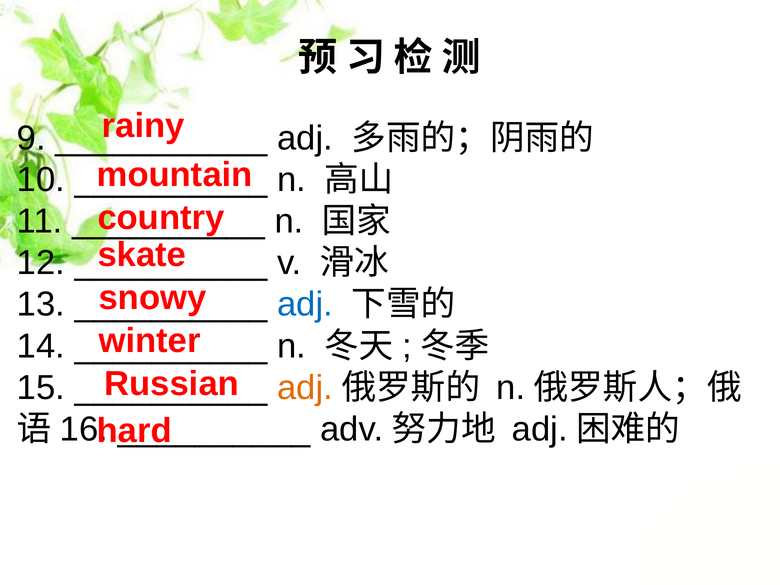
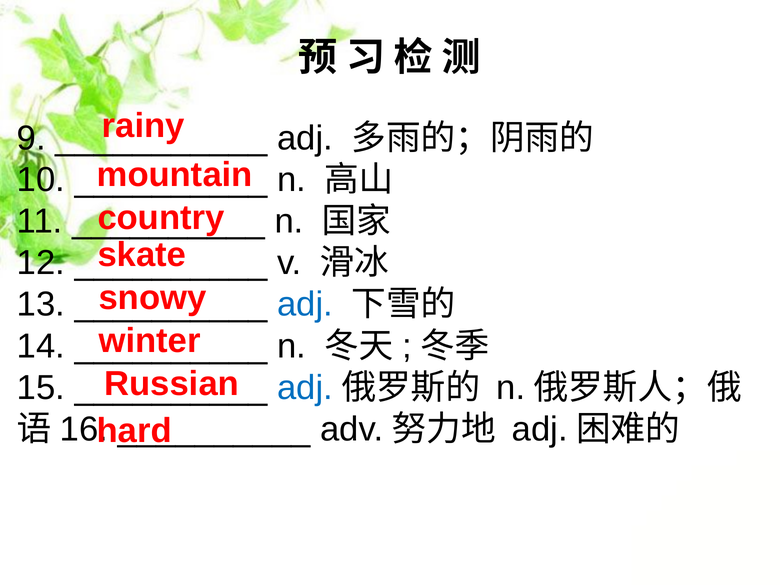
adj at (305, 388) colour: orange -> blue
